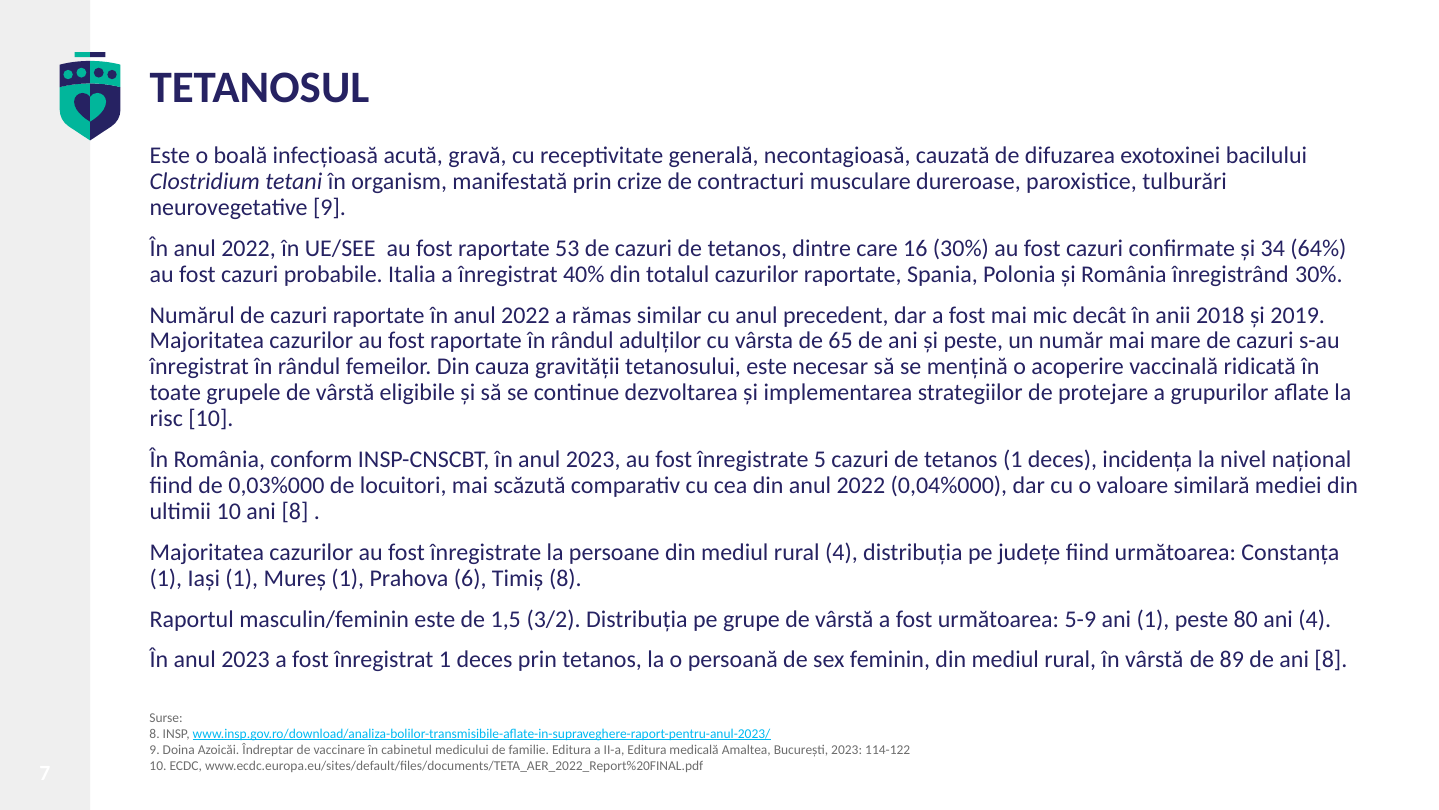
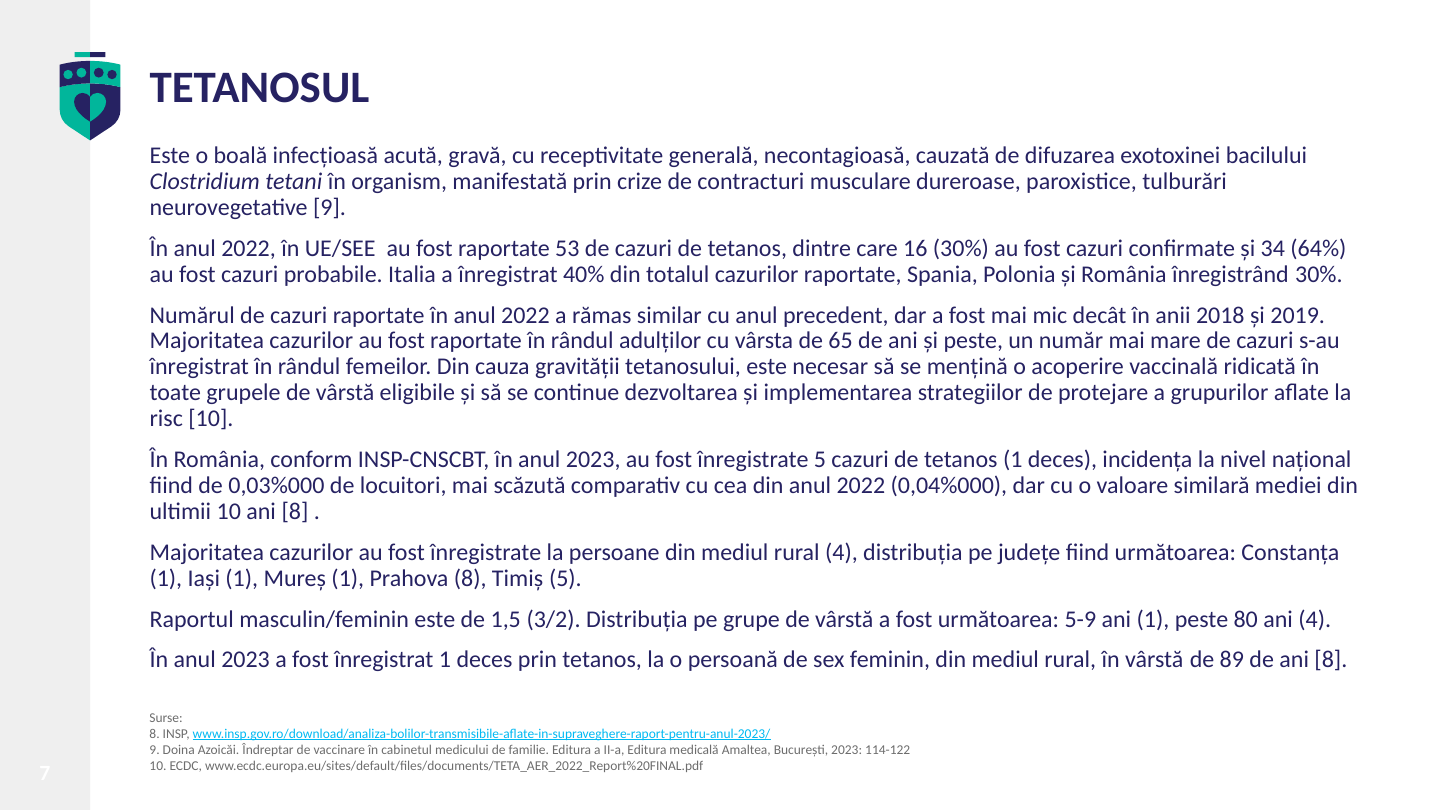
Prahova 6: 6 -> 8
Timiș 8: 8 -> 5
